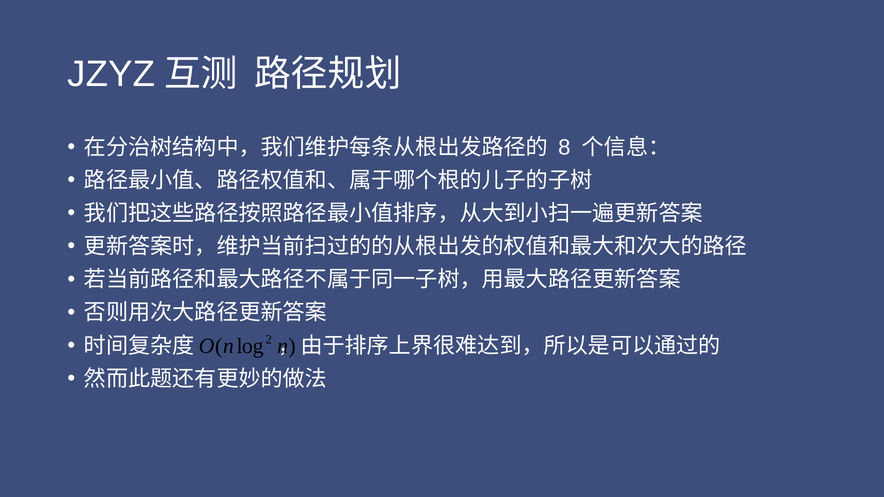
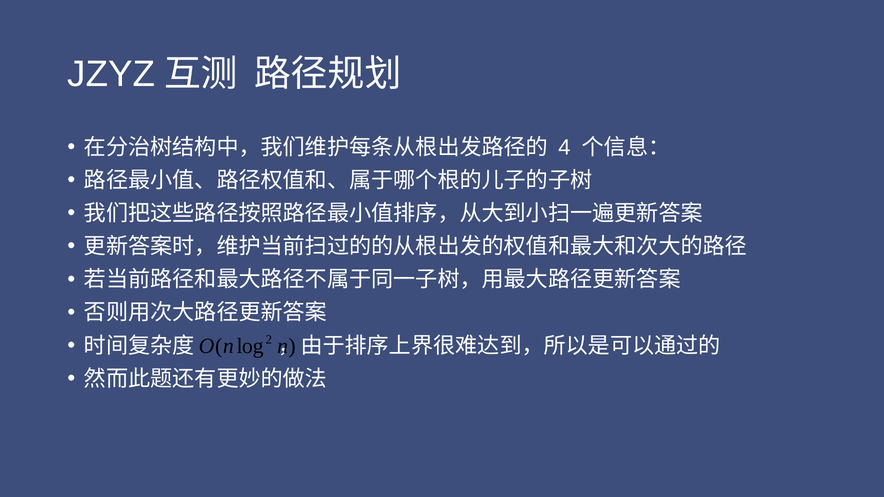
8: 8 -> 4
